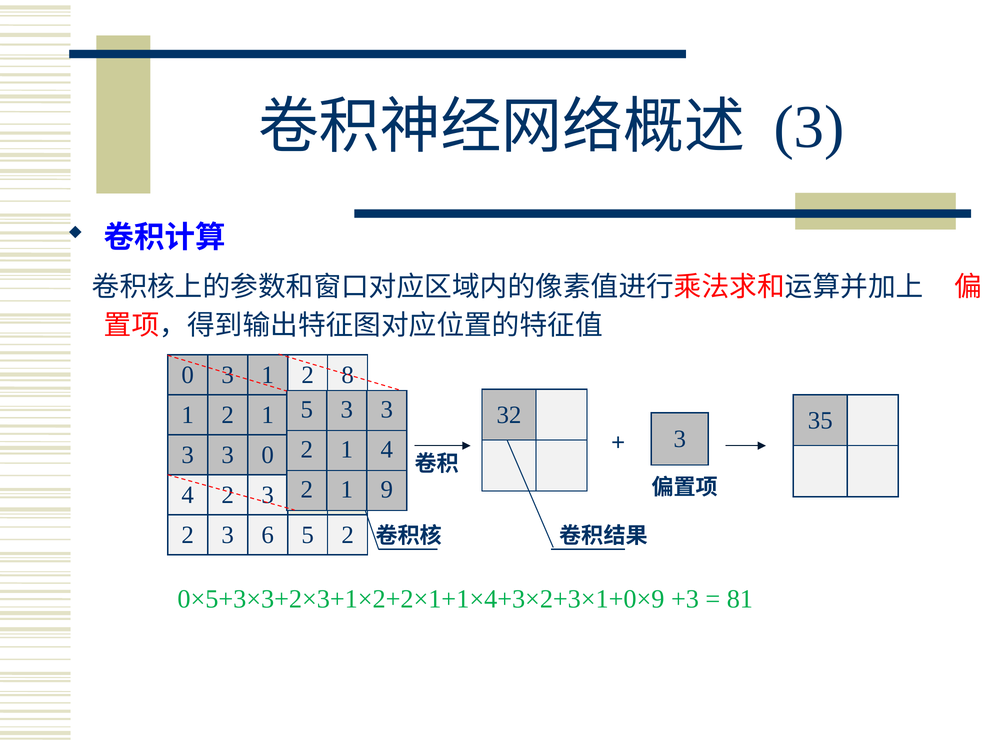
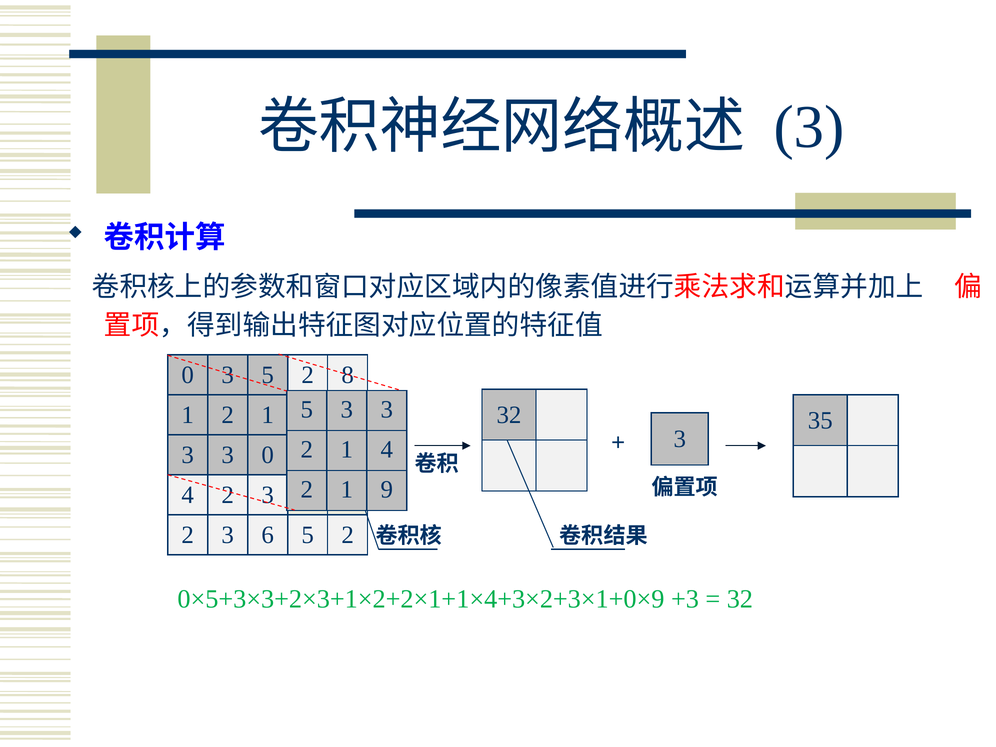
3 1: 1 -> 5
81 at (740, 599): 81 -> 32
